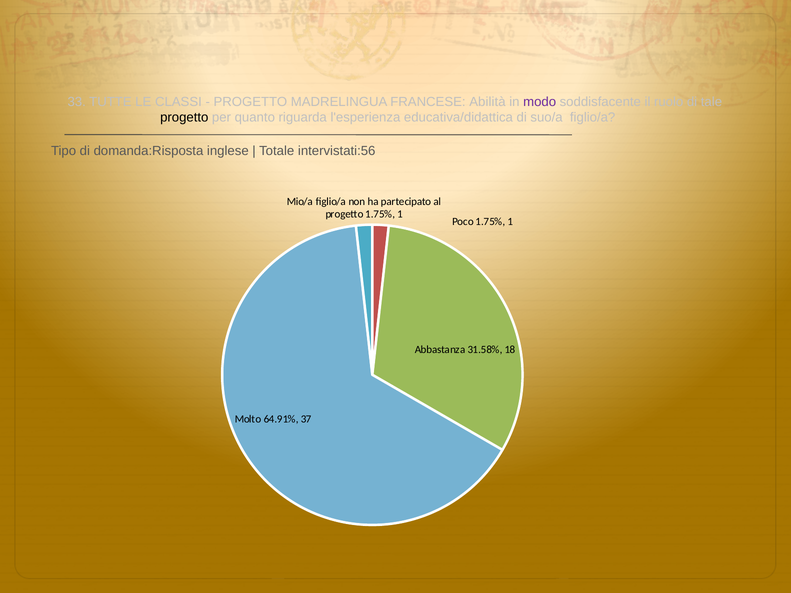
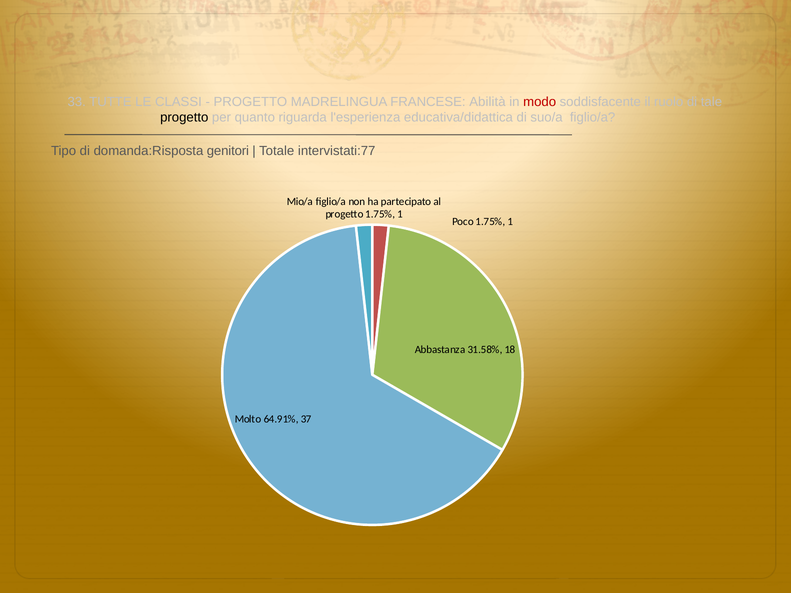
modo colour: purple -> red
inglese: inglese -> genitori
intervistati:56: intervistati:56 -> intervistati:77
